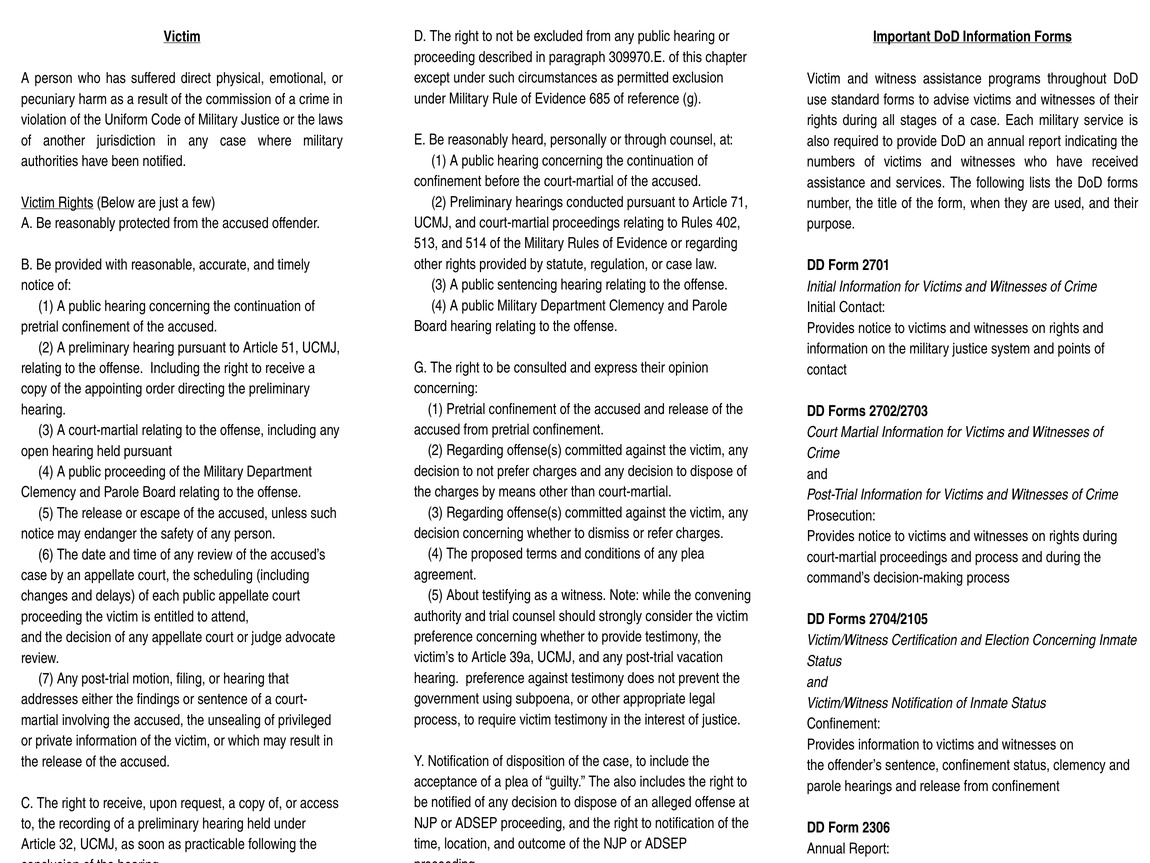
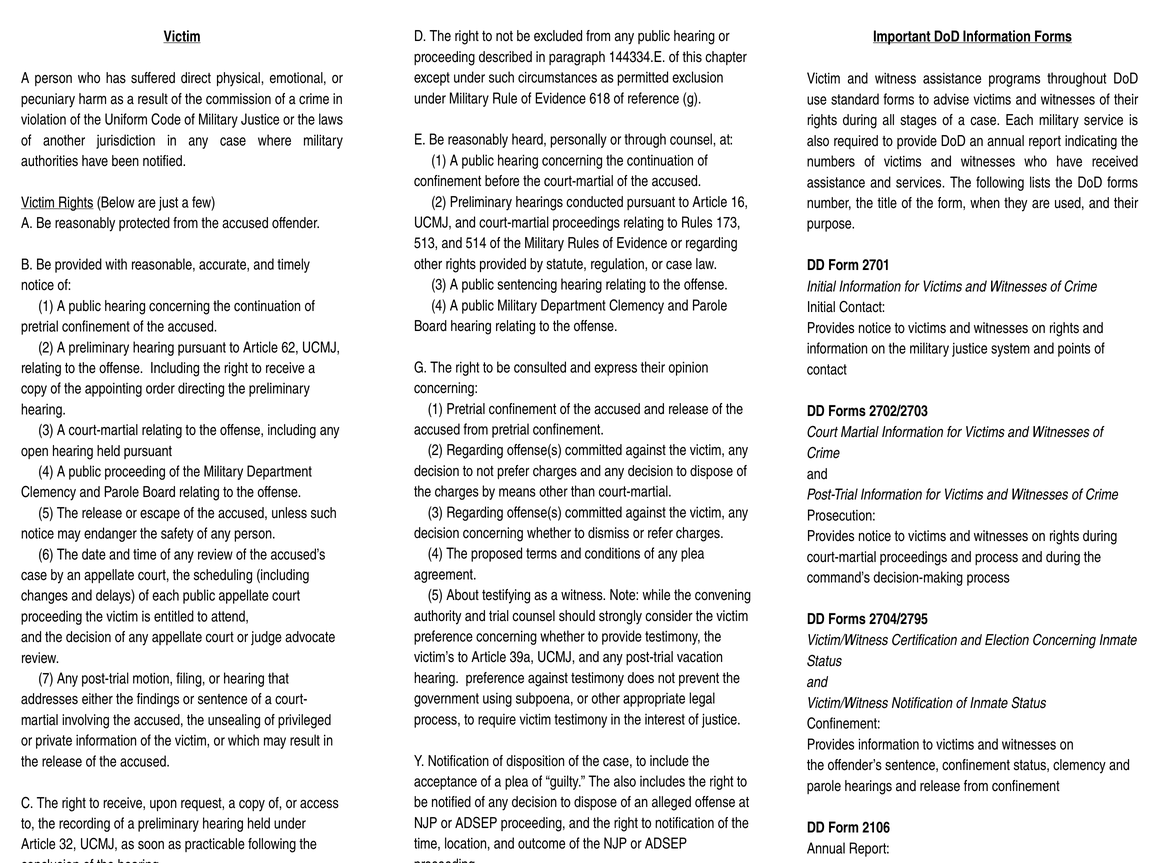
309970.E: 309970.E -> 144334.E
685: 685 -> 618
Article 71: 71 -> 16
402: 402 -> 173
51: 51 -> 62
2704/2105: 2704/2105 -> 2704/2795
2306: 2306 -> 2106
